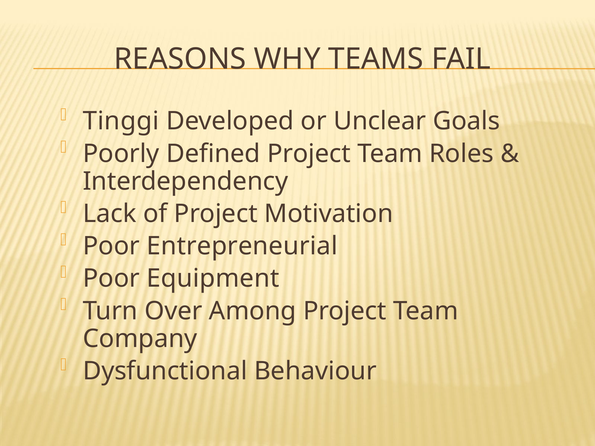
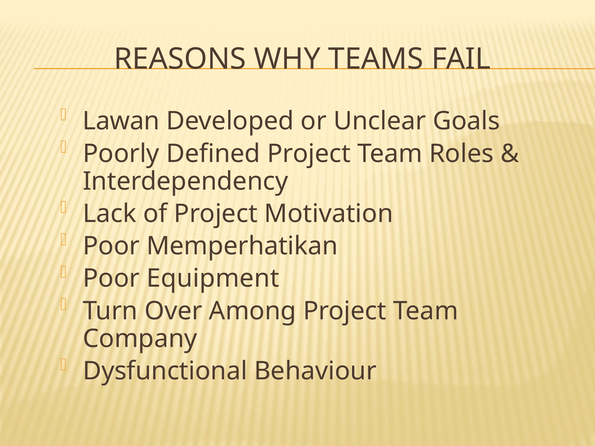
Tinggi: Tinggi -> Lawan
Entrepreneurial: Entrepreneurial -> Memperhatikan
